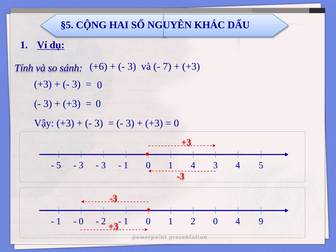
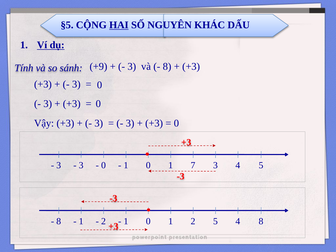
HAI underline: none -> present
+6: +6 -> +9
7 at (167, 67): 7 -> 8
5 at (59, 165): 5 -> 3
3 at (104, 165): 3 -> 0
4 at (193, 165): 4 -> 7
1 at (59, 221): 1 -> 8
0 at (81, 221): 0 -> 1
2 0: 0 -> 5
4 9: 9 -> 8
